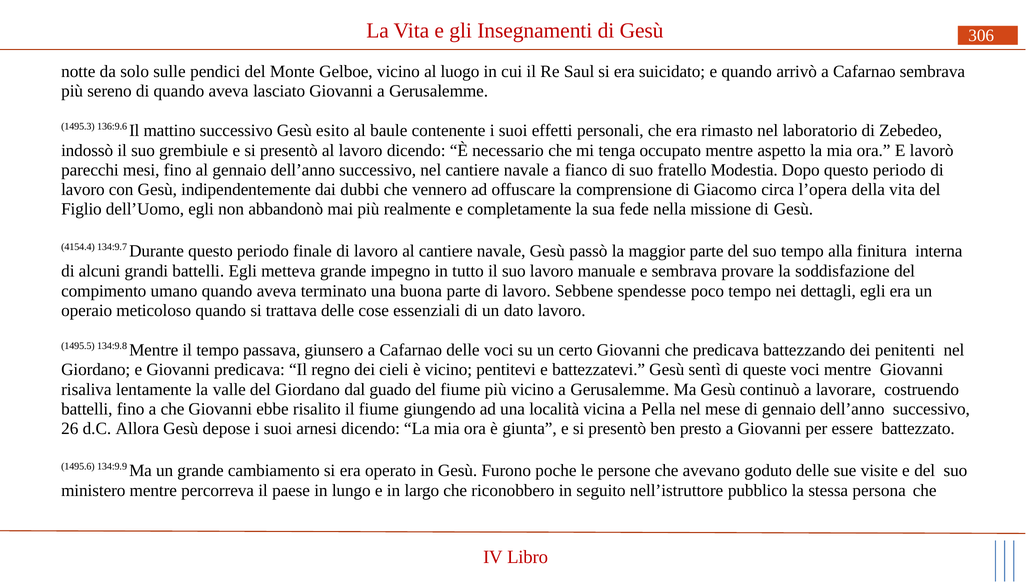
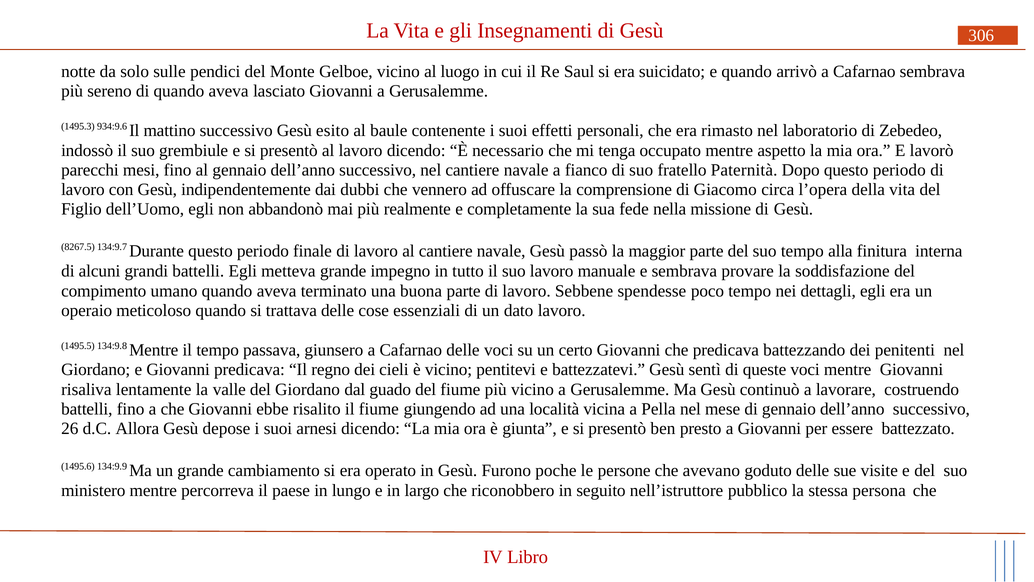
136:9.6: 136:9.6 -> 934:9.6
Modestia: Modestia -> Paternità
4154.4: 4154.4 -> 8267.5
